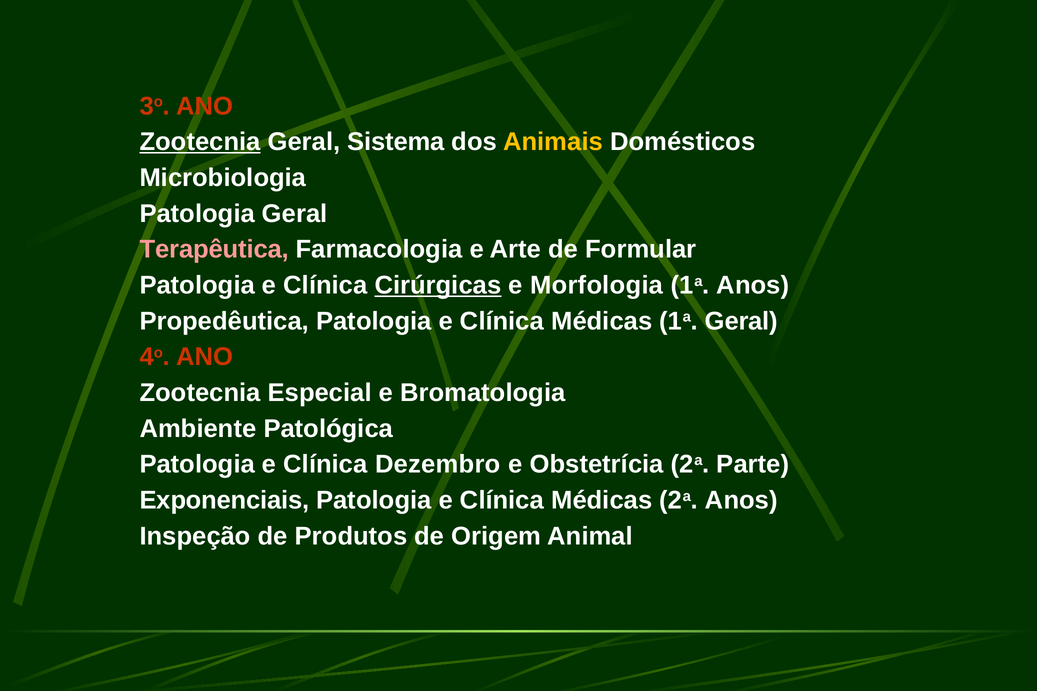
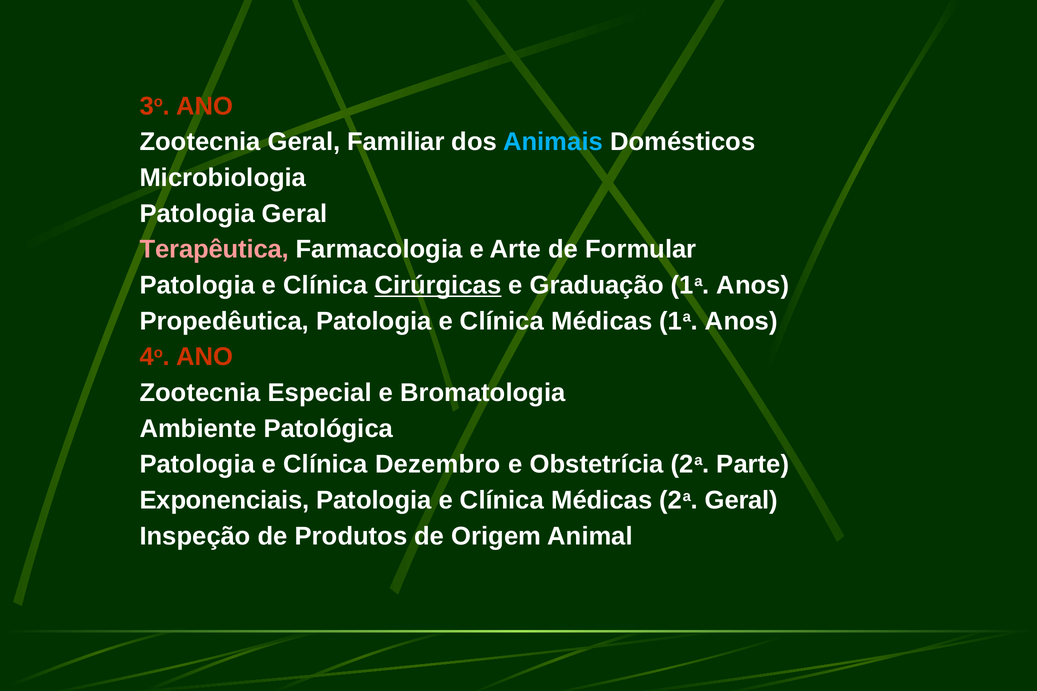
Zootecnia at (200, 142) underline: present -> none
Sistema: Sistema -> Familiar
Animais colour: yellow -> light blue
Morfologia: Morfologia -> Graduação
Médicas 1a Geral: Geral -> Anos
2a Anos: Anos -> Geral
